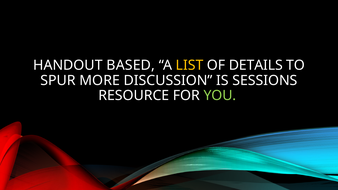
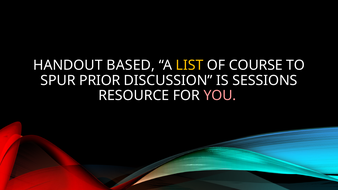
DETAILS: DETAILS -> COURSE
MORE: MORE -> PRIOR
YOU colour: light green -> pink
